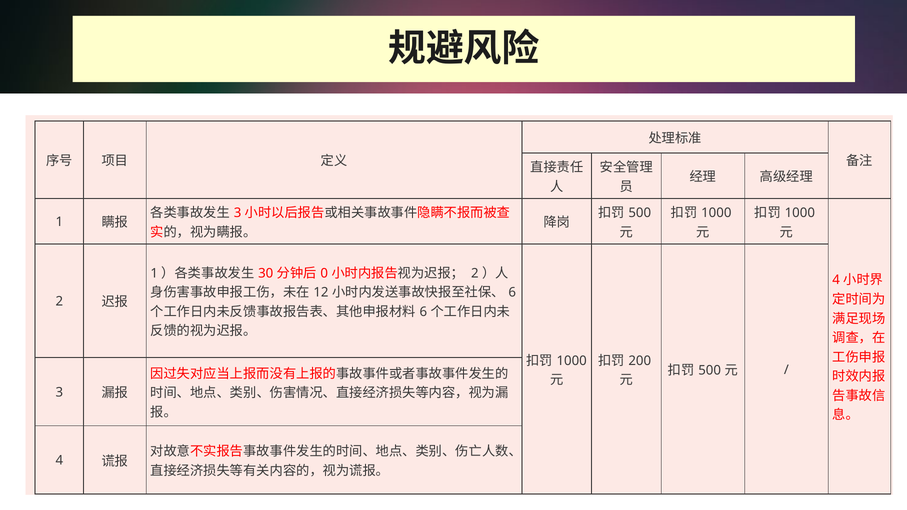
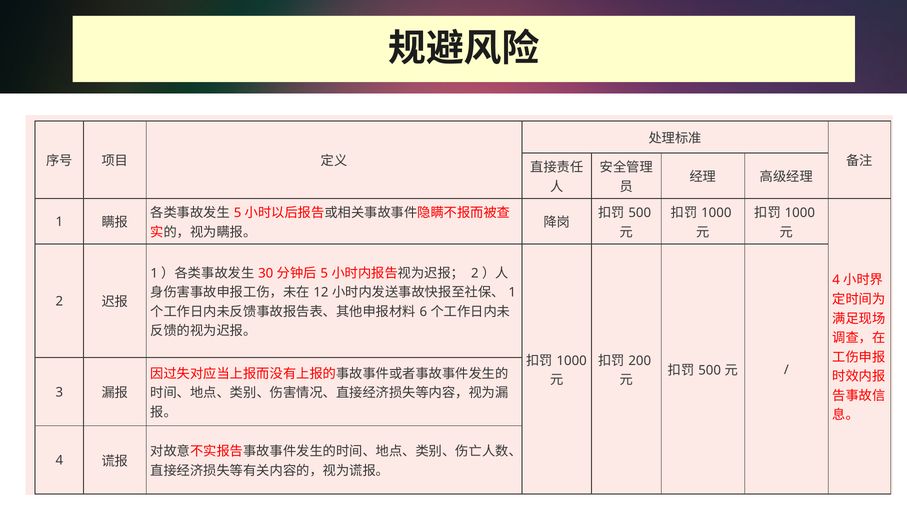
3 at (238, 213): 3 -> 5
0 at (324, 273): 0 -> 5
6 at (512, 293): 6 -> 1
